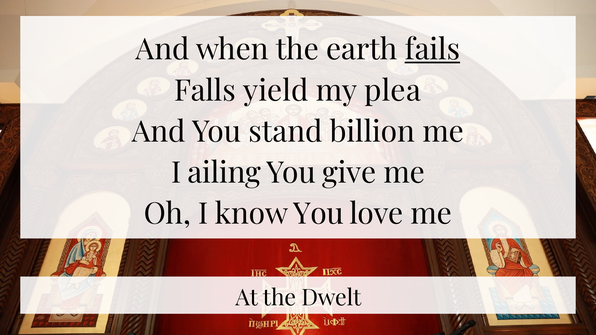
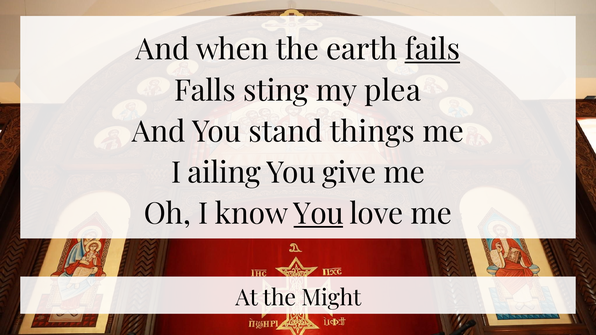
yield: yield -> sting
billion: billion -> things
You at (318, 214) underline: none -> present
Dwelt: Dwelt -> Might
